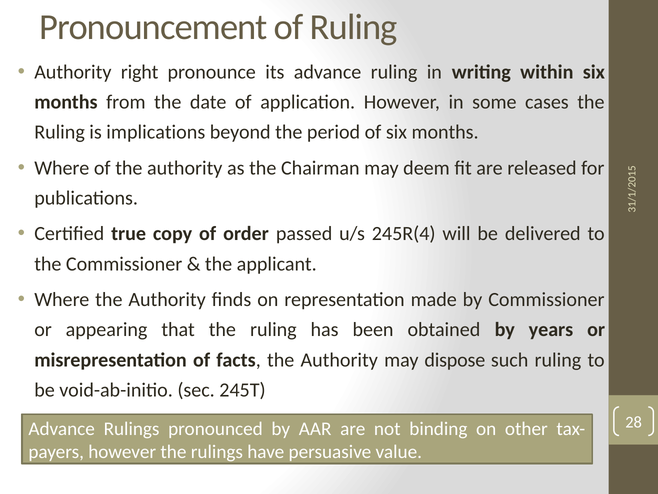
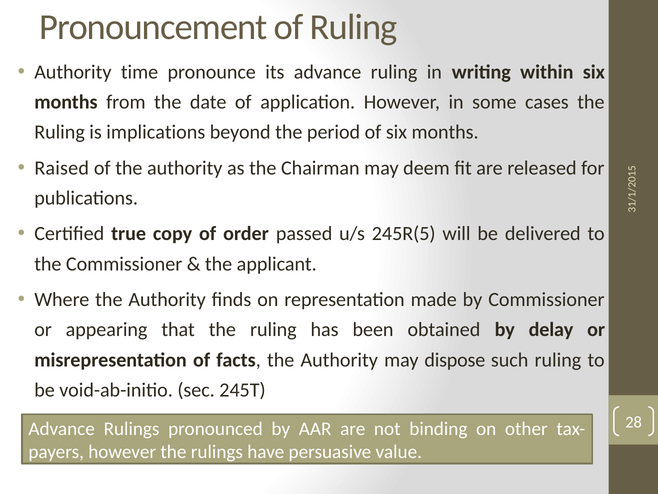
right: right -> time
Where at (62, 168): Where -> Raised
245R(4: 245R(4 -> 245R(5
years: years -> delay
